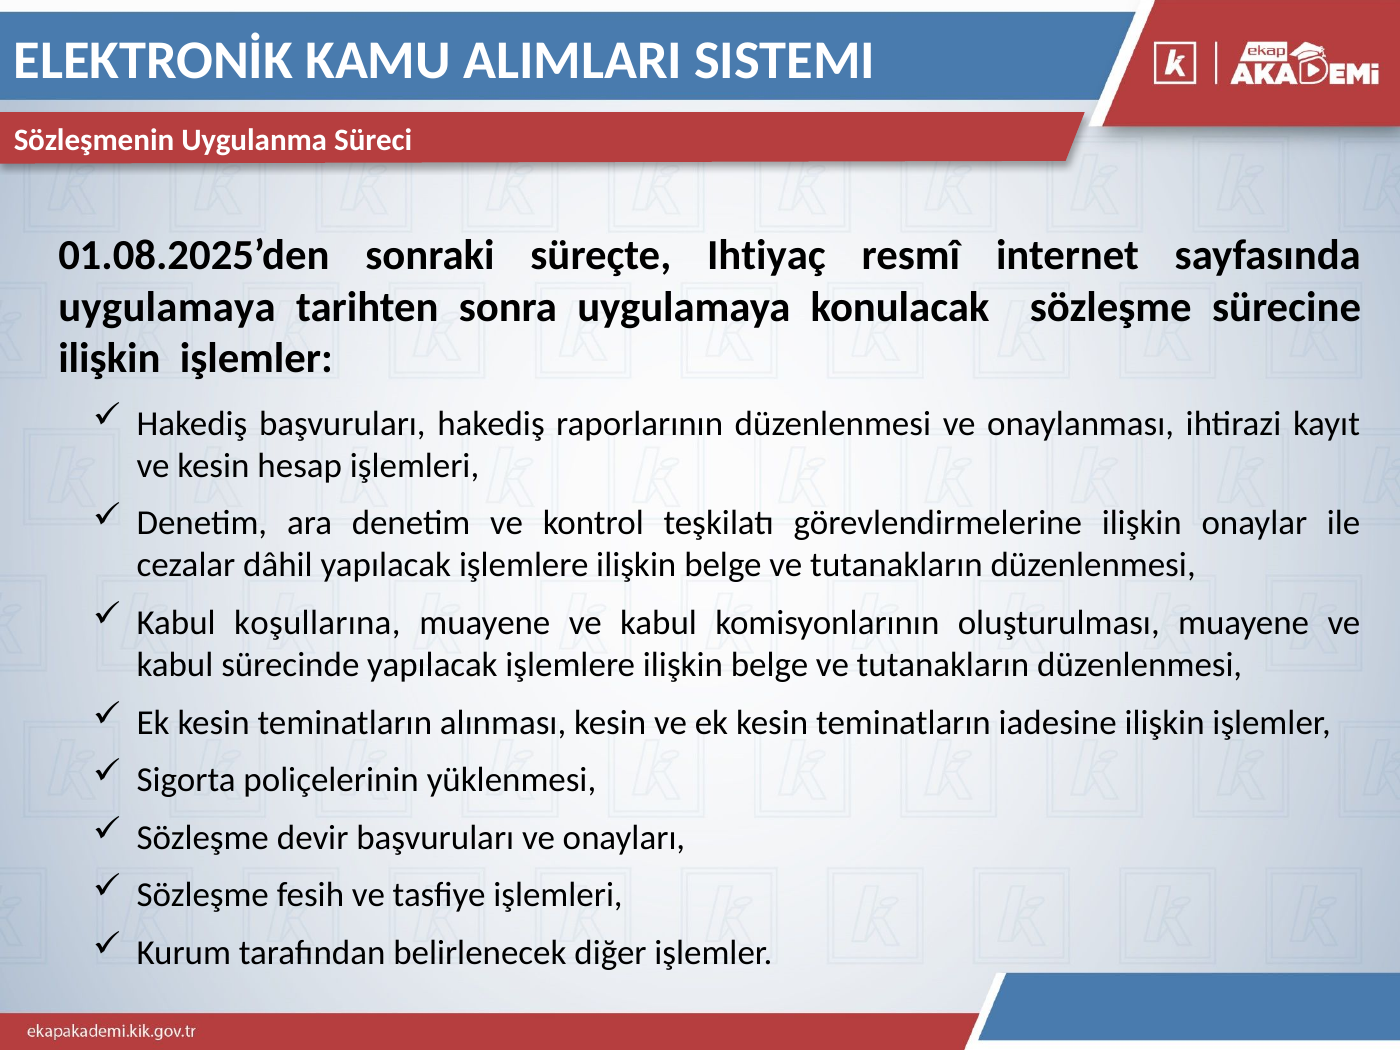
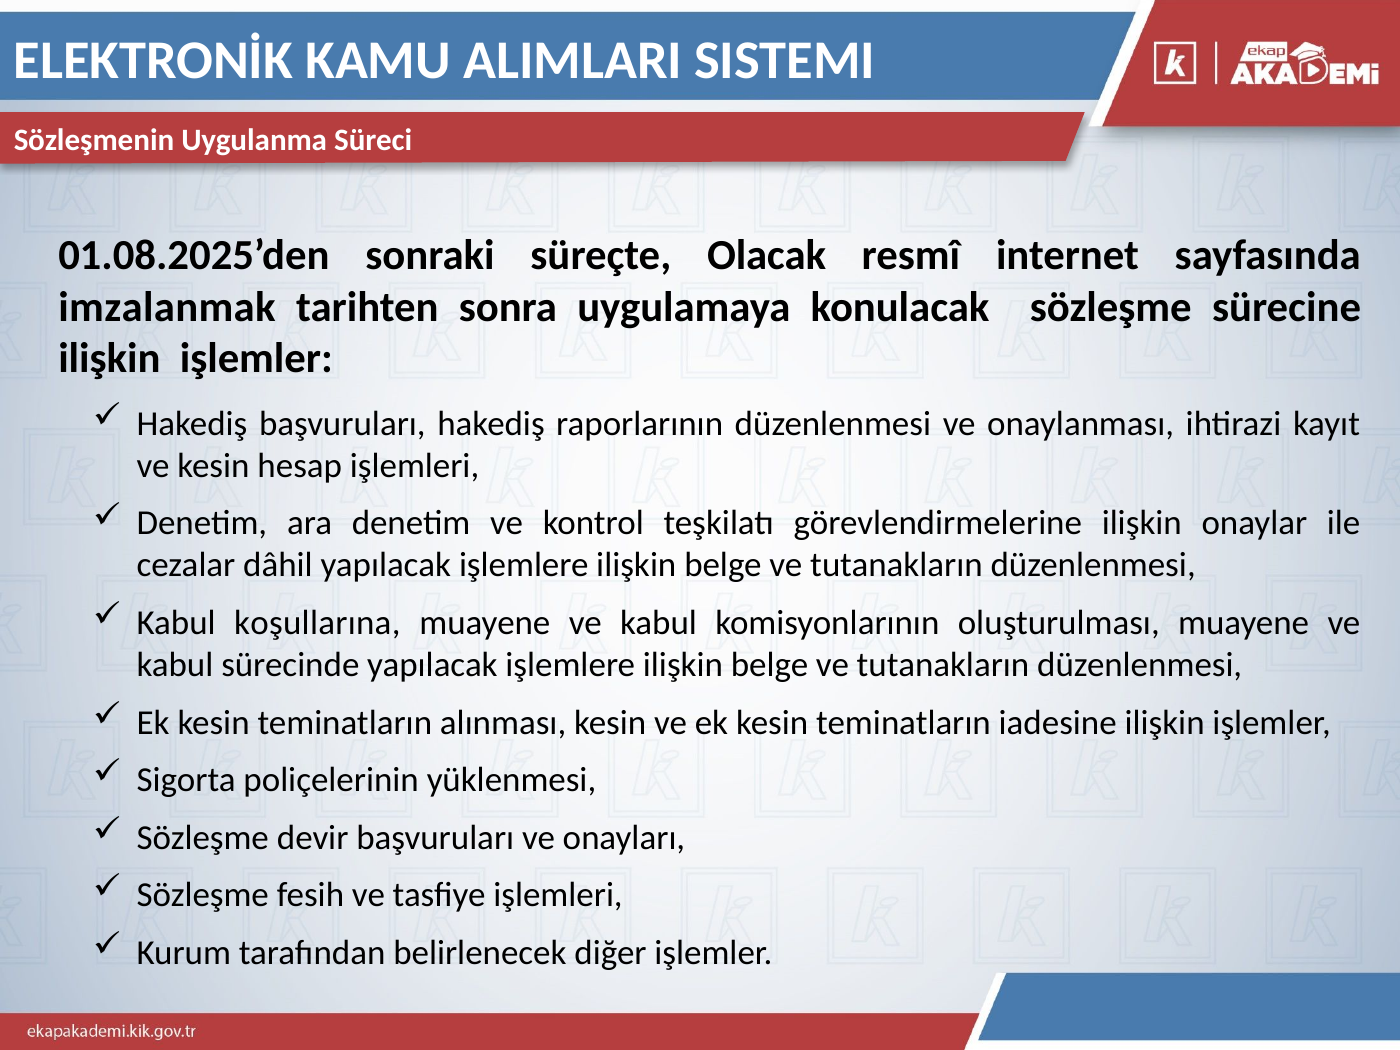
Ihtiyaç: Ihtiyaç -> Olacak
uygulamaya at (167, 307): uygulamaya -> imzalanmak
